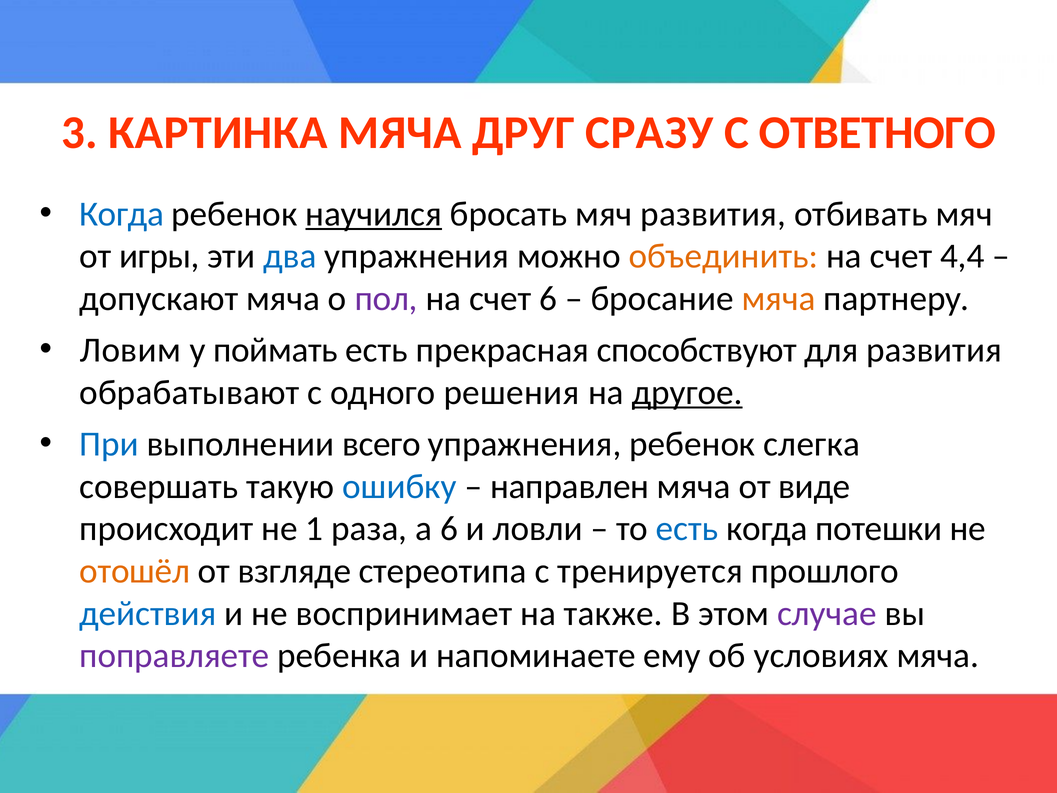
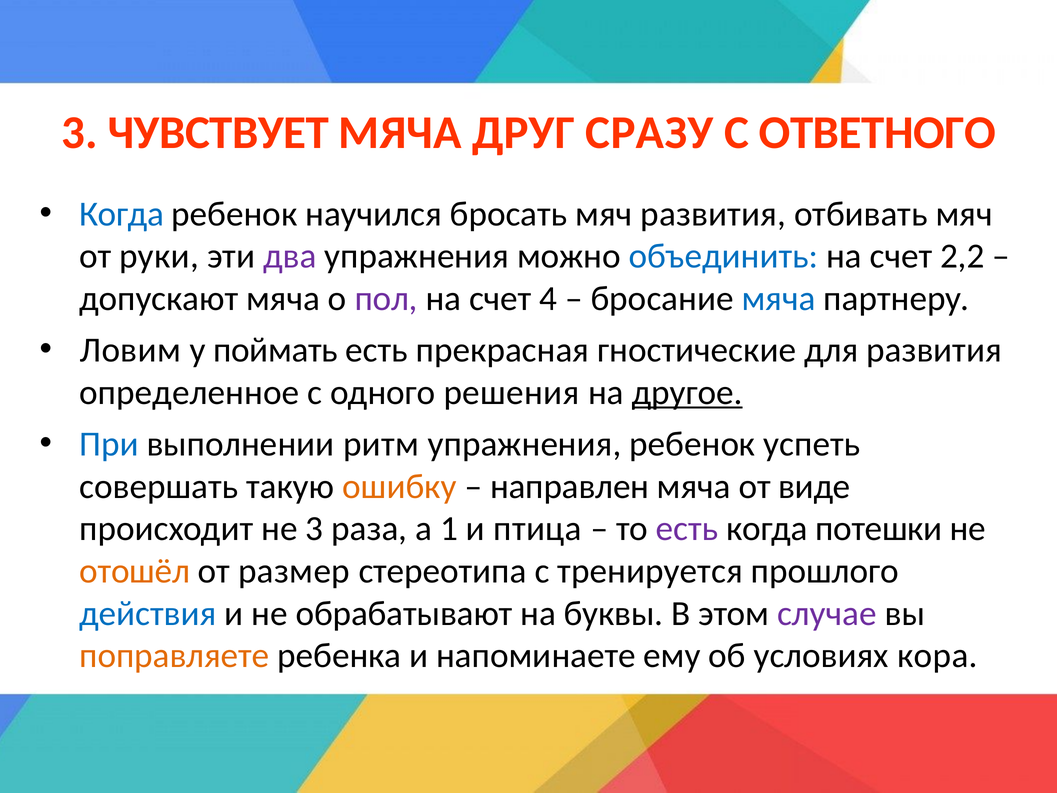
КАРТИНКА: КАРТИНКА -> ЧУВСТВУЕТ
научился underline: present -> none
игры: игры -> руки
два colour: blue -> purple
объединить colour: orange -> blue
4,4: 4,4 -> 2,2
счет 6: 6 -> 4
мяча at (779, 298) colour: orange -> blue
способствуют: способствуют -> гностические
обрабатывают: обрабатывают -> определенное
всего: всего -> ритм
слегка: слегка -> успеть
ошибку colour: blue -> orange
не 1: 1 -> 3
а 6: 6 -> 1
ловли: ловли -> птица
есть at (687, 529) colour: blue -> purple
взгляде: взгляде -> размер
воспринимает: воспринимает -> обрабатывают
также: также -> буквы
поправляете colour: purple -> orange
условиях мяча: мяча -> кора
